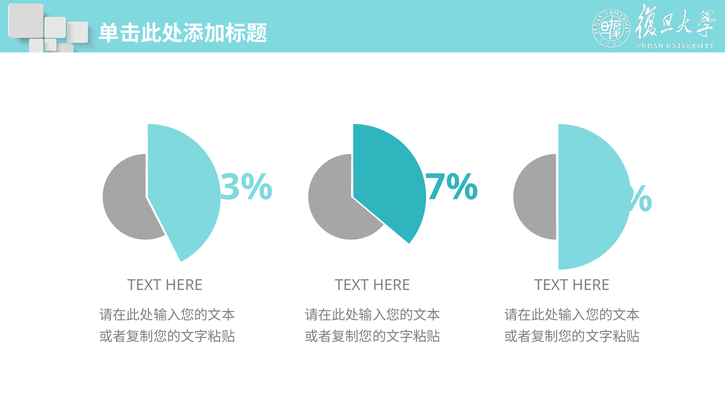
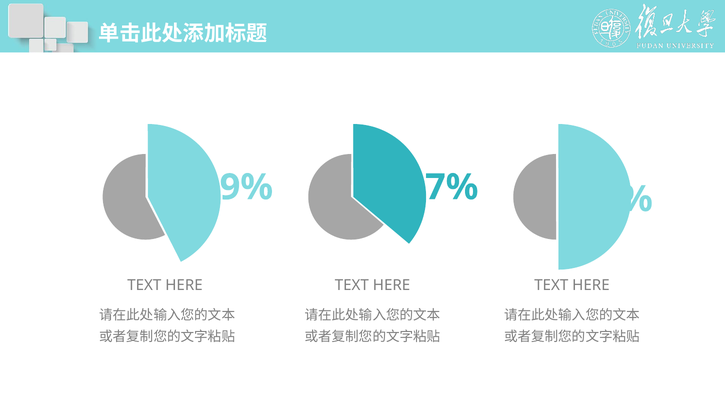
40.3%: 40.3% -> 90.9%
